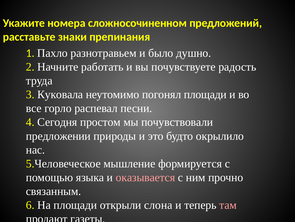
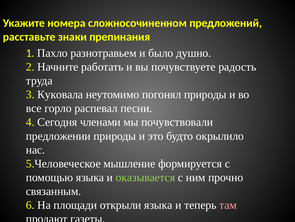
погонял площади: площади -> природы
простом: простом -> членами
оказывается colour: pink -> light green
открыли слона: слона -> языка
